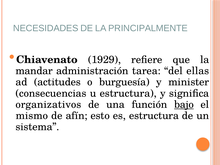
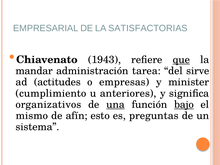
NECESIDADES: NECESIDADES -> EMPRESARIAL
PRINCIPALMENTE: PRINCIPALMENTE -> SATISFACTORIAS
1929: 1929 -> 1943
que underline: none -> present
ellas: ellas -> sirve
burguesía: burguesía -> empresas
consecuencias: consecuencias -> cumplimiento
u estructura: estructura -> anteriores
una underline: none -> present
es estructura: estructura -> preguntas
